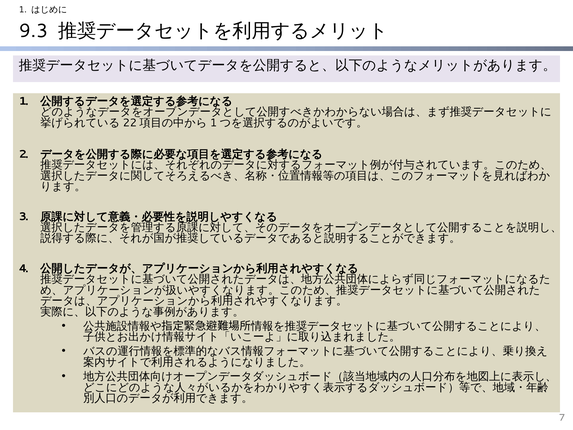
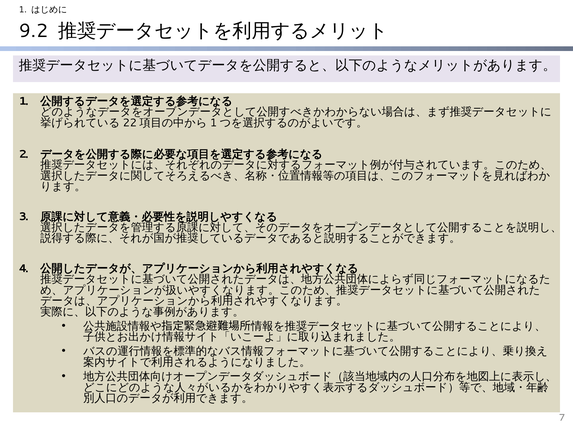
9.3: 9.3 -> 9.2
